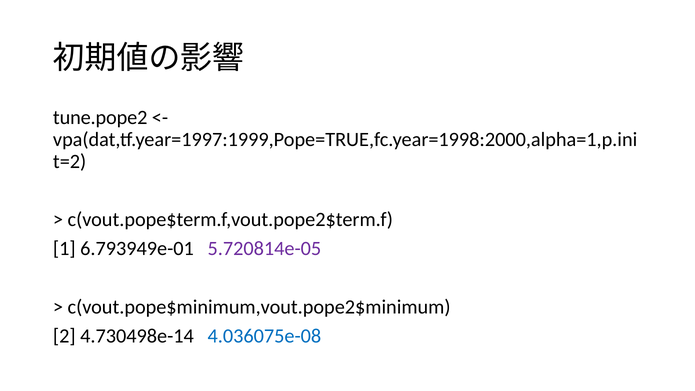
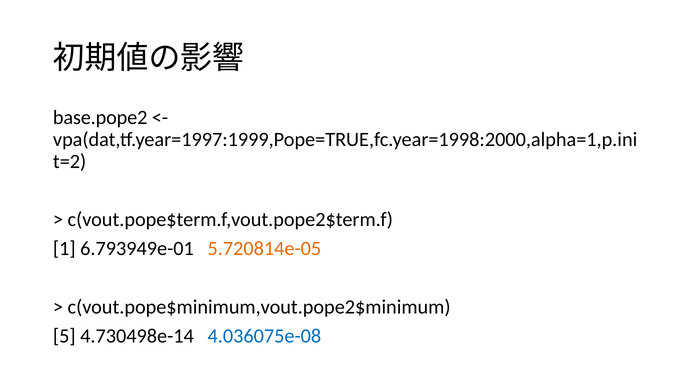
tune.pope2: tune.pope2 -> base.pope2
5.720814e-05 colour: purple -> orange
2: 2 -> 5
